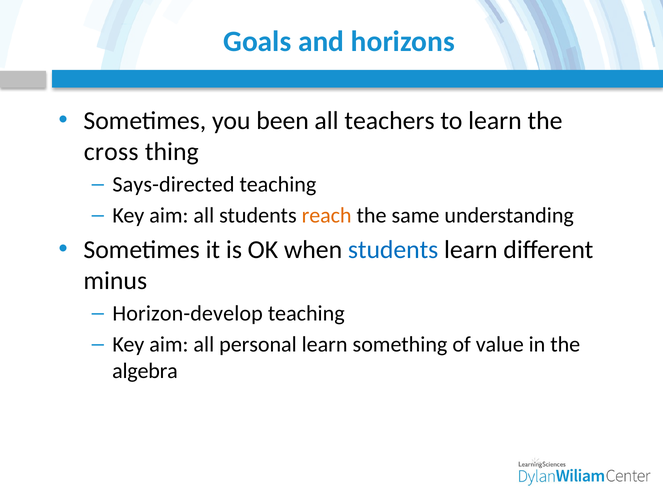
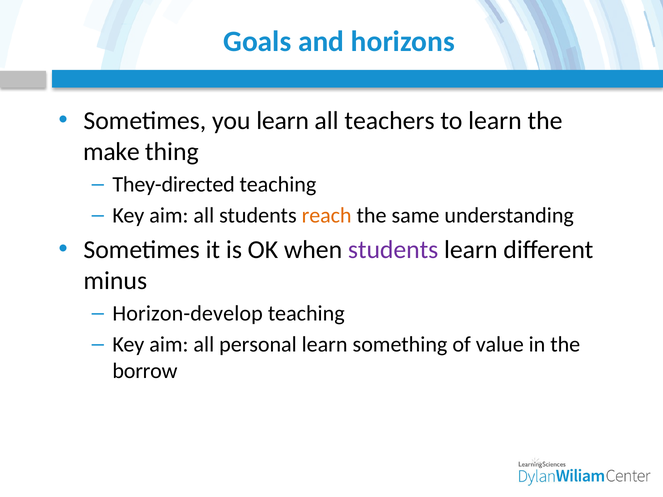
you been: been -> learn
cross: cross -> make
Says-directed: Says-directed -> They-directed
students at (393, 250) colour: blue -> purple
algebra: algebra -> borrow
